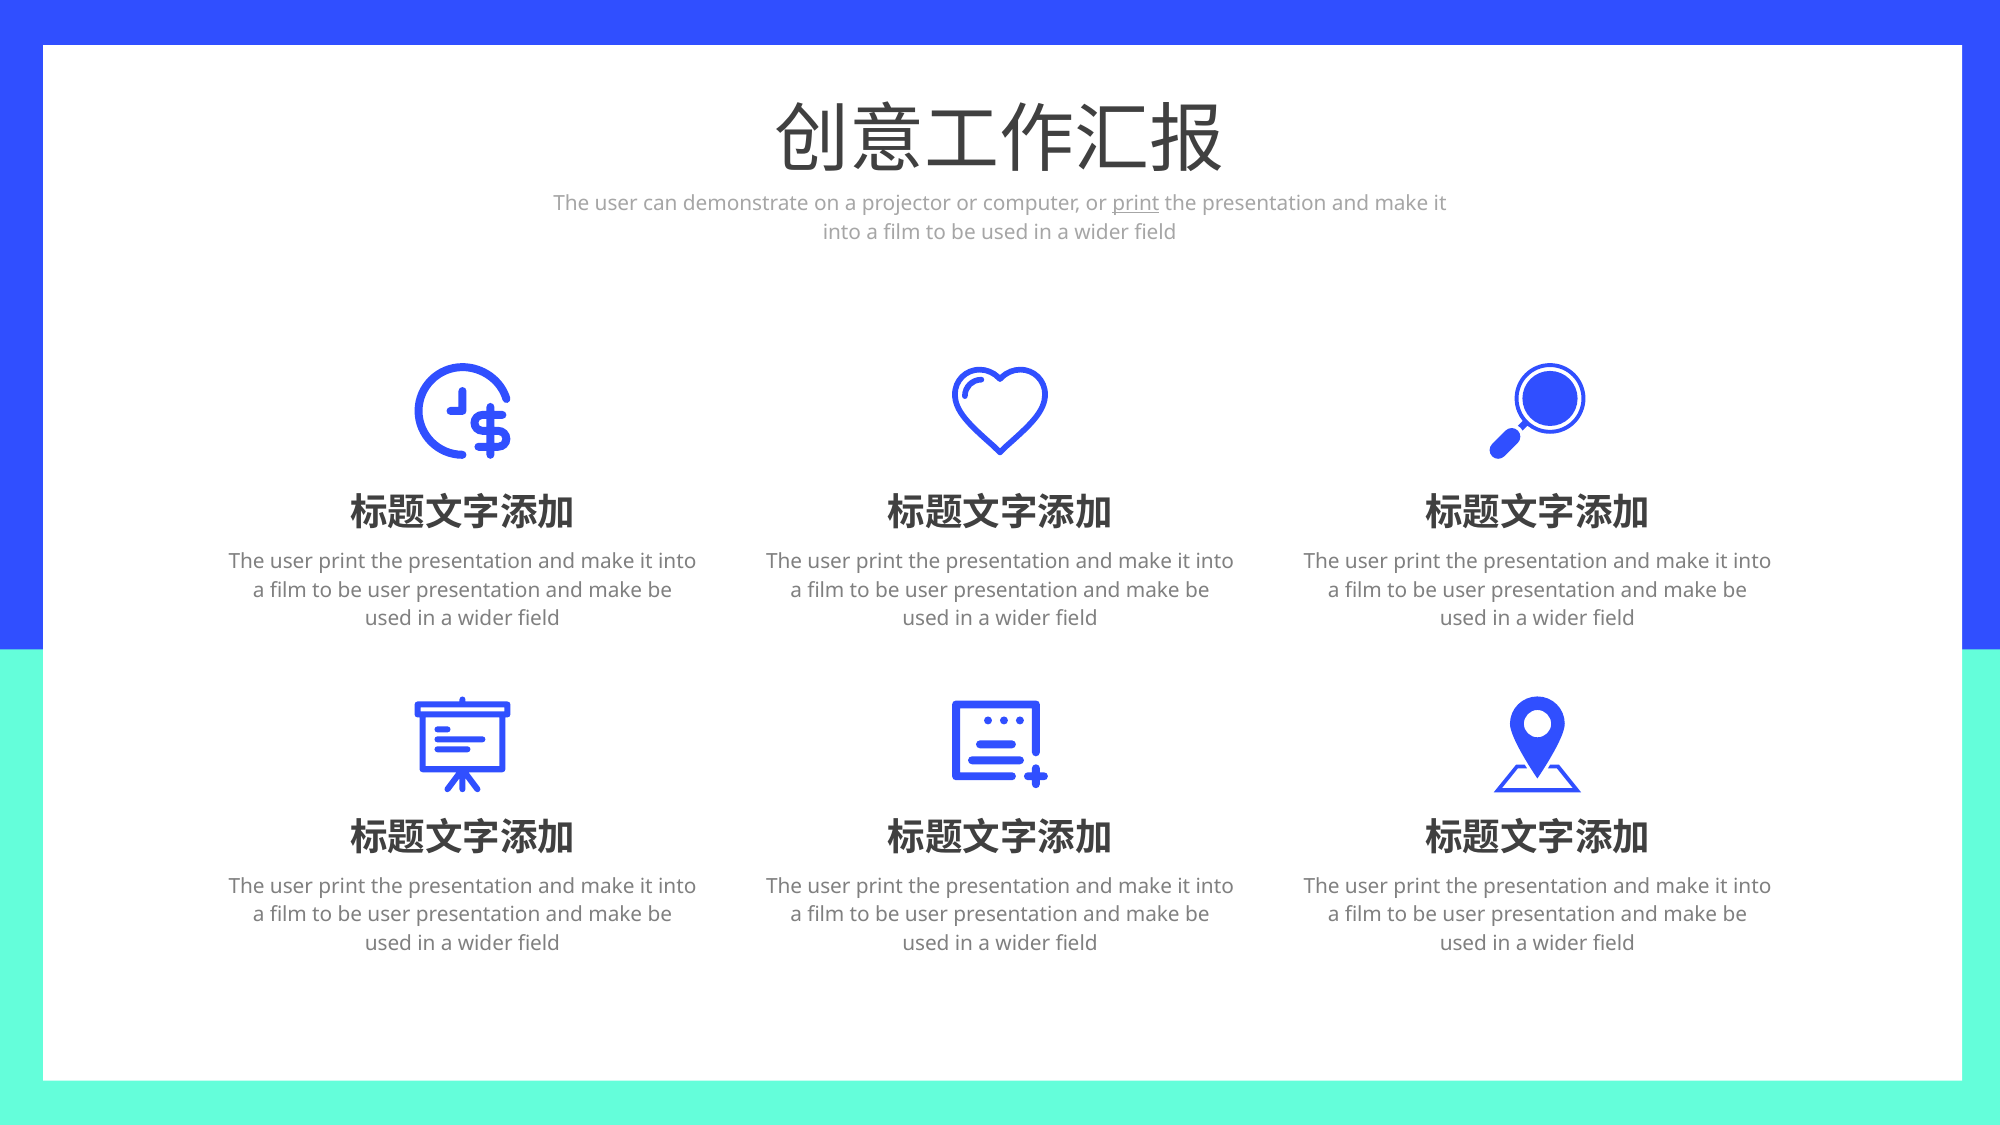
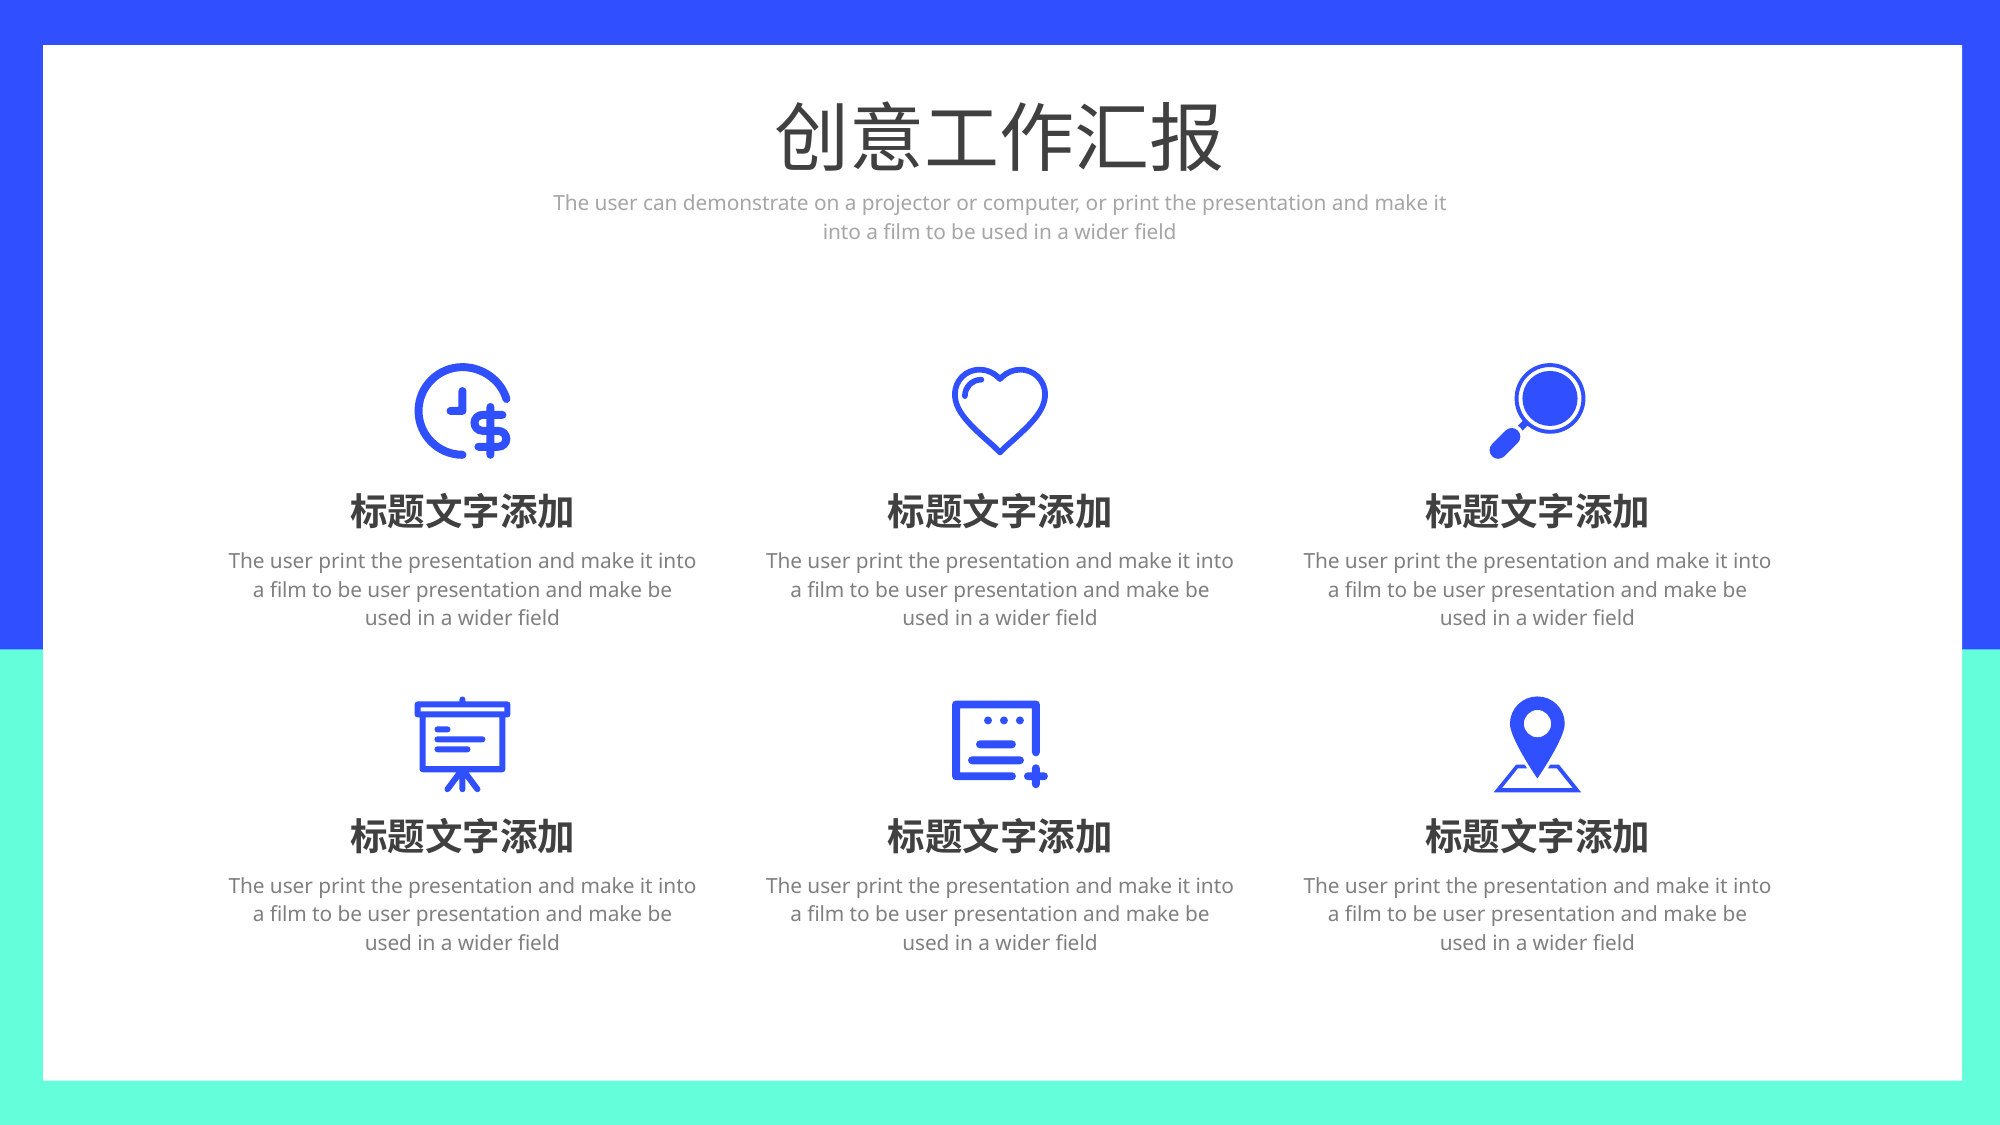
print at (1136, 204) underline: present -> none
